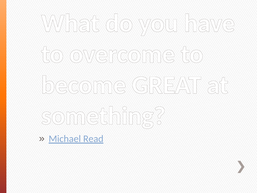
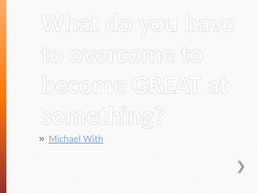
Read: Read -> With
